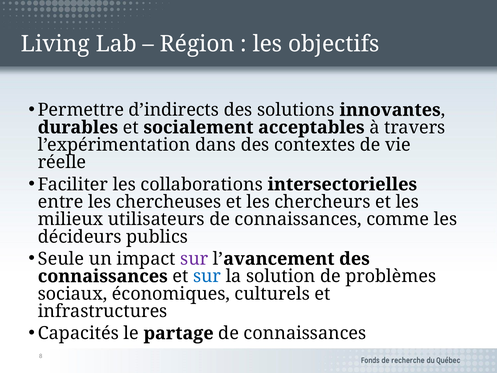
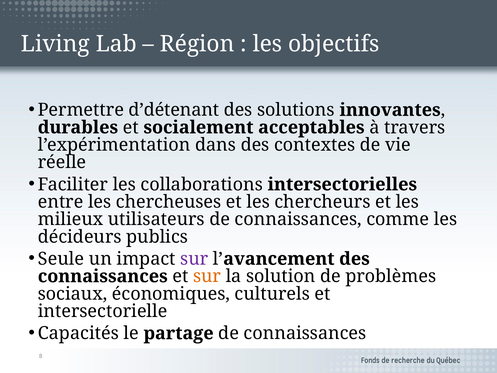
d’indirects: d’indirects -> d’détenant
sur at (207, 276) colour: blue -> orange
infrastructures: infrastructures -> intersectorielle
